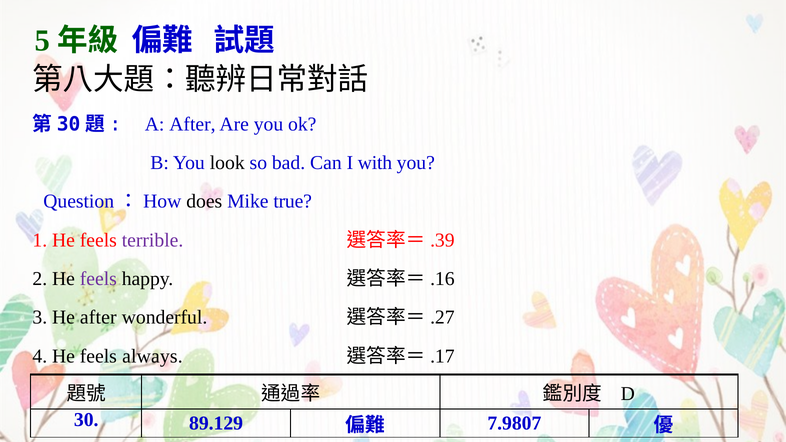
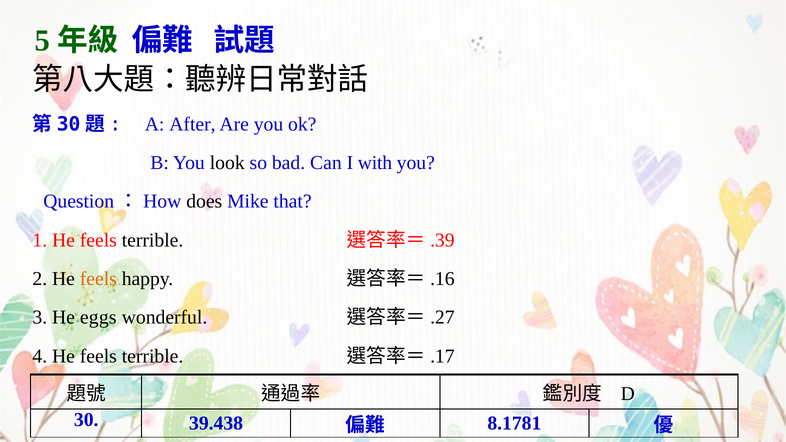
true: true -> that
terrible at (153, 240) colour: purple -> black
feels at (98, 279) colour: purple -> orange
He after: after -> eggs
4 He feels always: always -> terrible
89.129: 89.129 -> 39.438
7.9807: 7.9807 -> 8.1781
